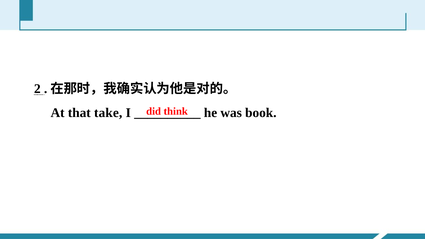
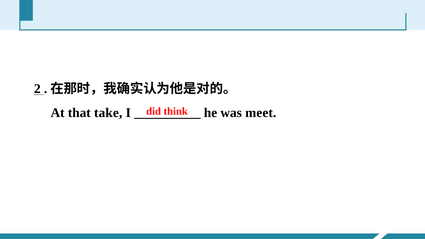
book: book -> meet
